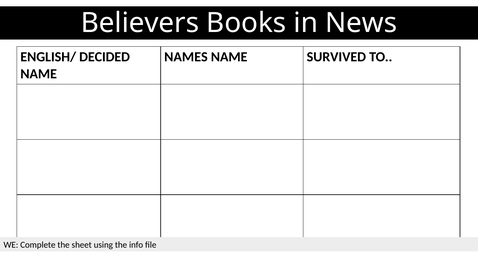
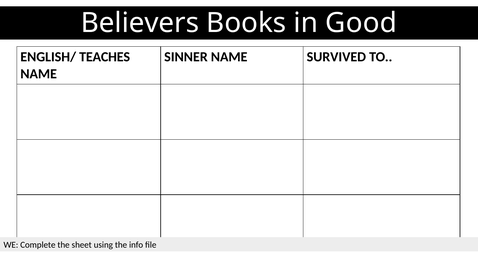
News: News -> Good
DECIDED: DECIDED -> TEACHES
NAMES: NAMES -> SINNER
